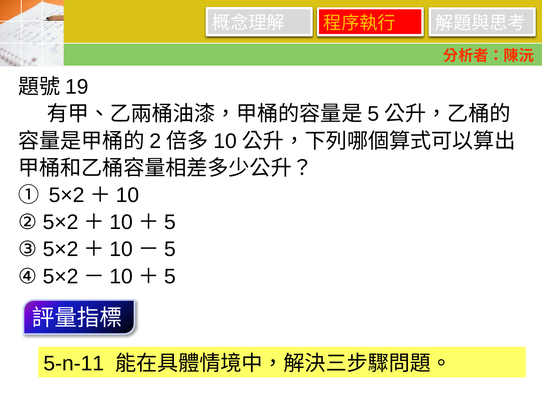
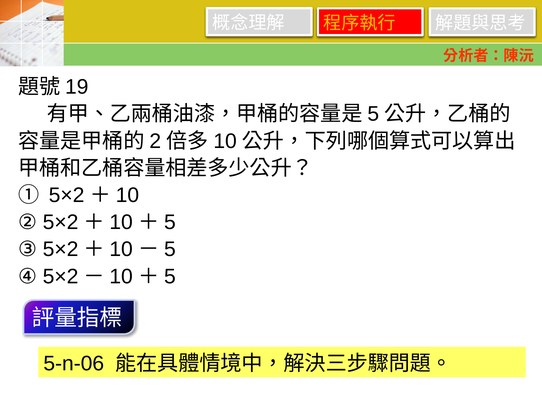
5-n-11: 5-n-11 -> 5-n-06
